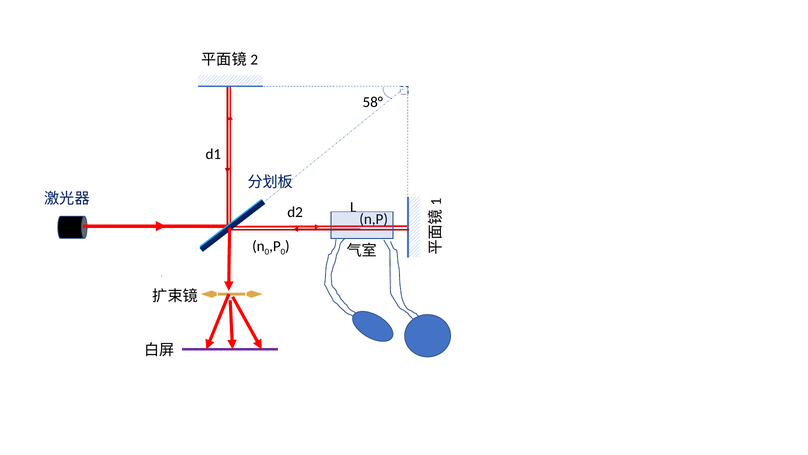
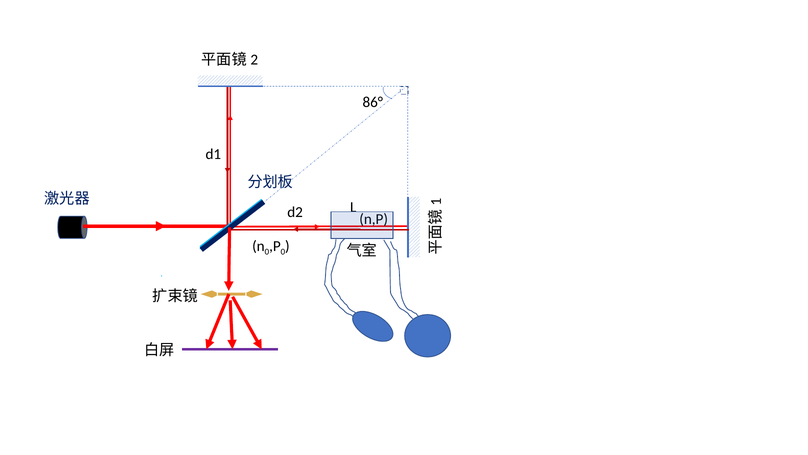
58°: 58° -> 86°
